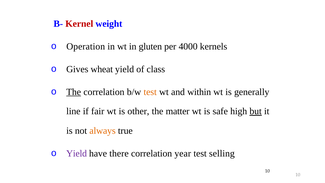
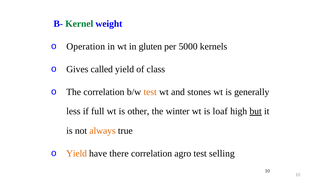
Kernel colour: red -> green
4000: 4000 -> 5000
wheat: wheat -> called
The at (74, 92) underline: present -> none
within: within -> stones
line: line -> less
fair: fair -> full
matter: matter -> winter
safe: safe -> loaf
Yield at (77, 153) colour: purple -> orange
year: year -> agro
